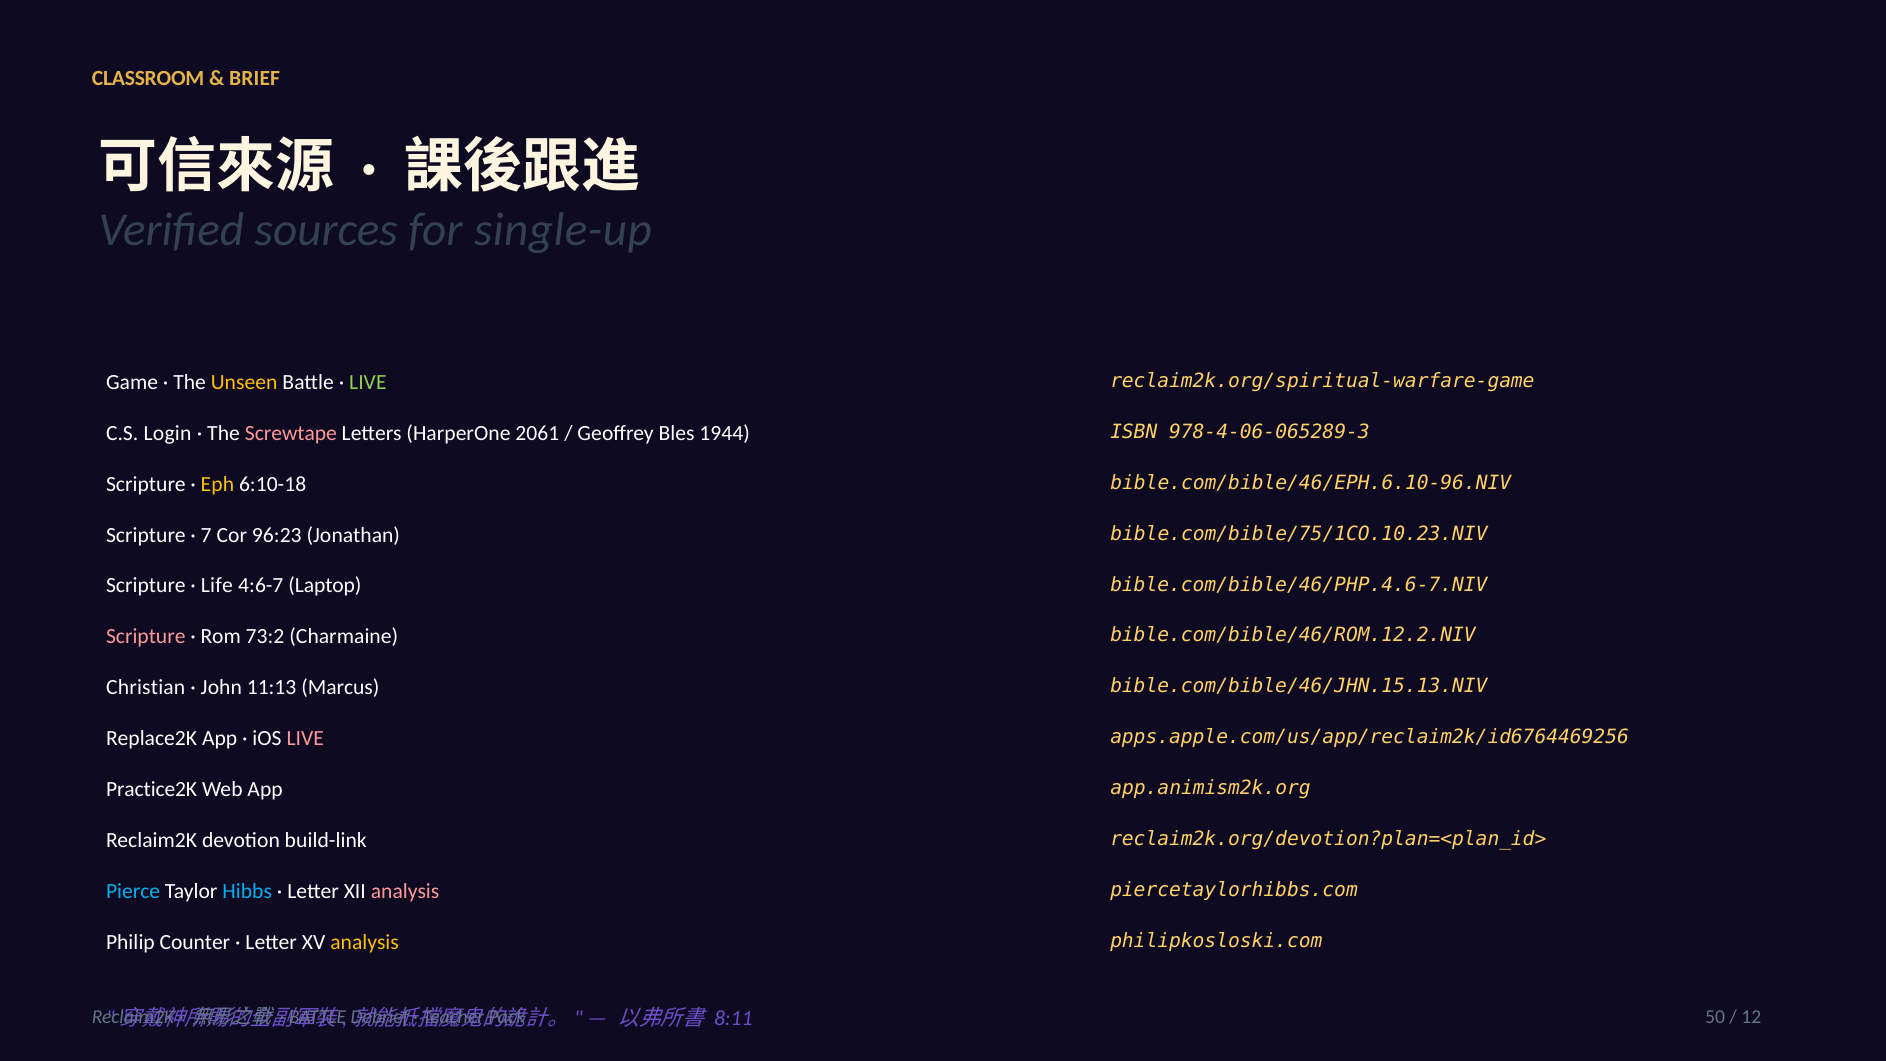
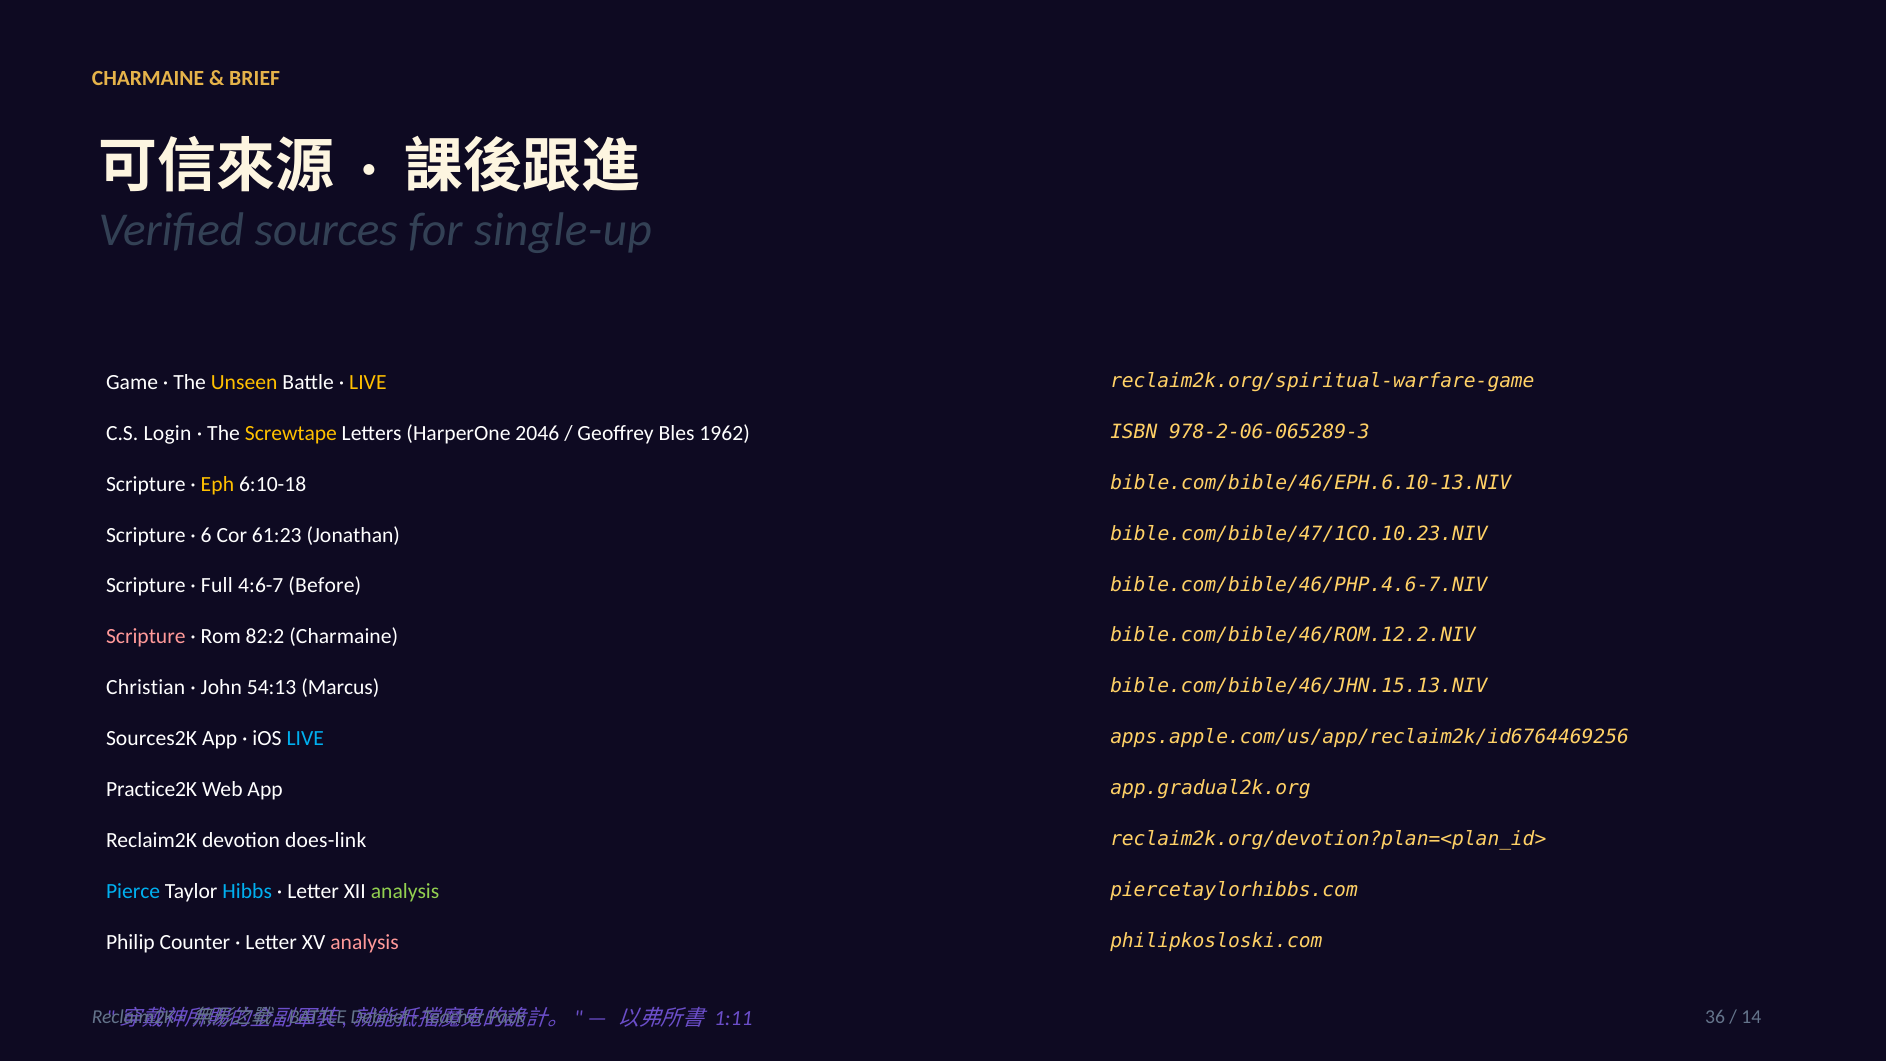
CLASSROOM at (148, 78): CLASSROOM -> CHARMAINE
LIVE at (368, 382) colour: light green -> yellow
Screwtape colour: pink -> yellow
2061: 2061 -> 2046
1944: 1944 -> 1962
978-4-06-065289-3: 978-4-06-065289-3 -> 978-2-06-065289-3
bible.com/bible/46/EPH.6.10-96.NIV: bible.com/bible/46/EPH.6.10-96.NIV -> bible.com/bible/46/EPH.6.10-13.NIV
7: 7 -> 6
96:23: 96:23 -> 61:23
bible.com/bible/75/1CO.10.23.NIV: bible.com/bible/75/1CO.10.23.NIV -> bible.com/bible/47/1CO.10.23.NIV
Life: Life -> Full
Laptop: Laptop -> Before
73:2: 73:2 -> 82:2
11:13: 11:13 -> 54:13
Replace2K: Replace2K -> Sources2K
LIVE at (305, 739) colour: pink -> light blue
app.animism2k.org: app.animism2k.org -> app.gradual2k.org
build-link: build-link -> does-link
analysis at (405, 891) colour: pink -> light green
analysis at (365, 942) colour: yellow -> pink
50: 50 -> 36
12: 12 -> 14
8:11: 8:11 -> 1:11
